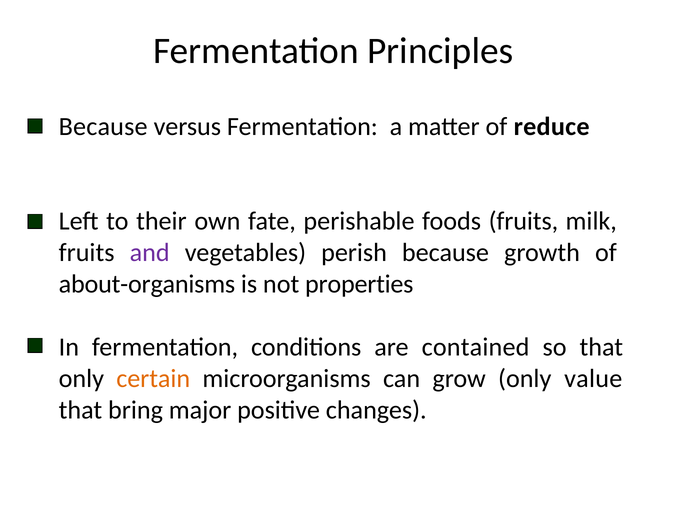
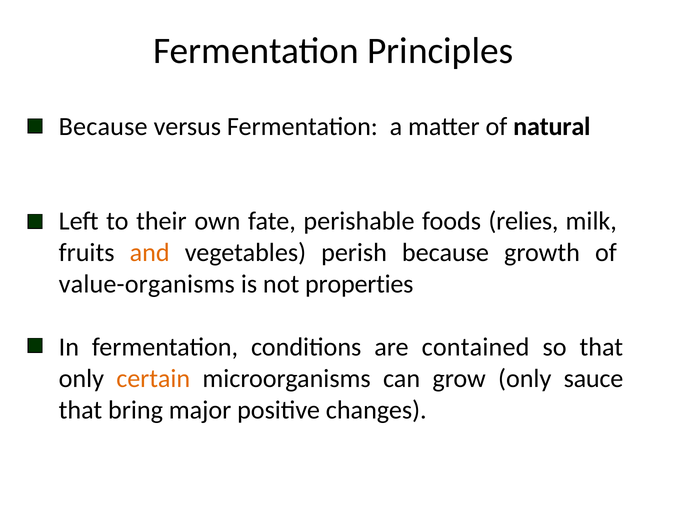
reduce: reduce -> natural
foods fruits: fruits -> relies
and colour: purple -> orange
about-organisms: about-organisms -> value-organisms
value: value -> sauce
